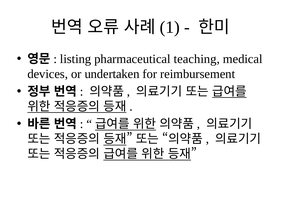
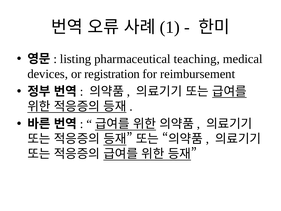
undertaken: undertaken -> registration
